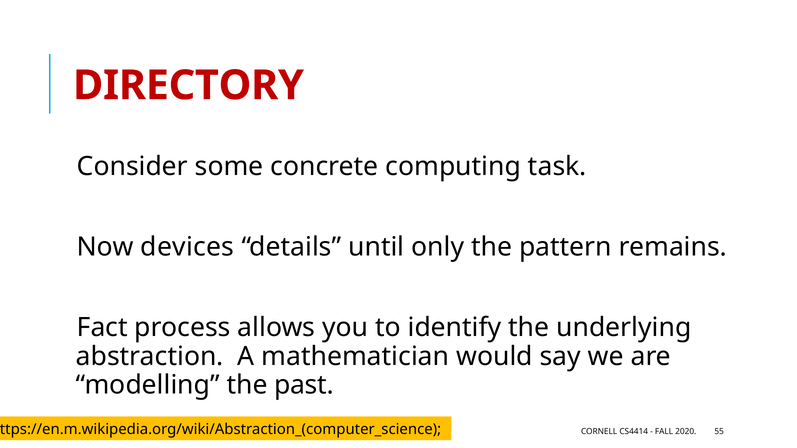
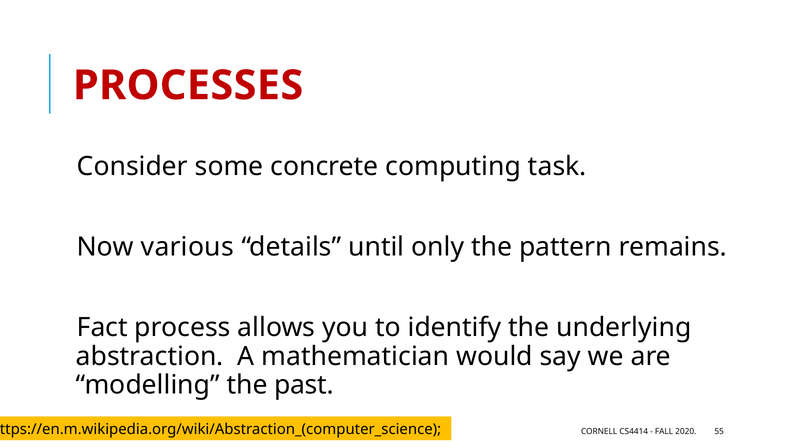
DIRECTORY: DIRECTORY -> PROCESSES
devices: devices -> various
